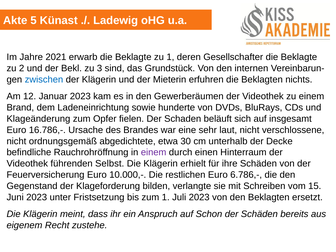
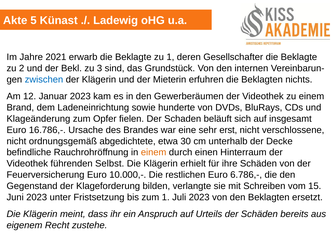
laut: laut -> erst
einem at (154, 152) colour: purple -> orange
Schon: Schon -> Urteils
